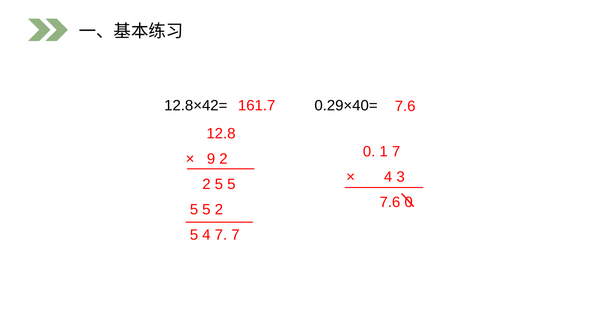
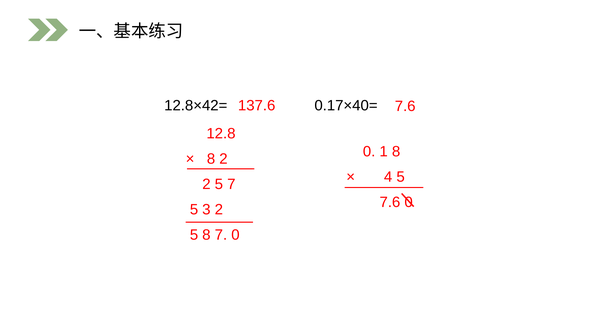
161.7: 161.7 -> 137.6
0.29×40=: 0.29×40= -> 0.17×40=
1 7: 7 -> 8
9 at (211, 159): 9 -> 8
4 3: 3 -> 5
2 5 5: 5 -> 7
5 at (206, 210): 5 -> 3
5 4: 4 -> 8
7 7: 7 -> 0
